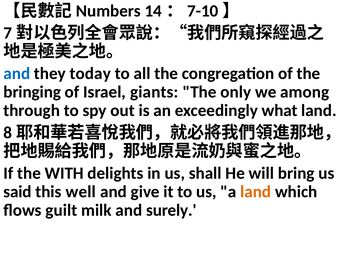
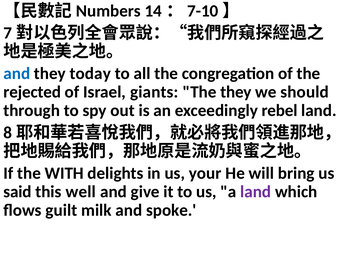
bringing: bringing -> rejected
The only: only -> they
among: among -> should
what: what -> rebel
shall: shall -> your
land at (256, 191) colour: orange -> purple
surely: surely -> spoke
